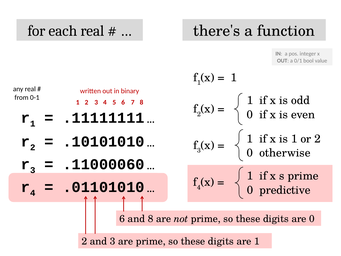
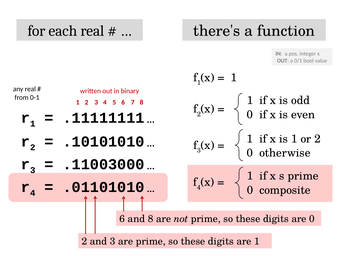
.11000060: .11000060 -> .11003000
predictive: predictive -> composite
